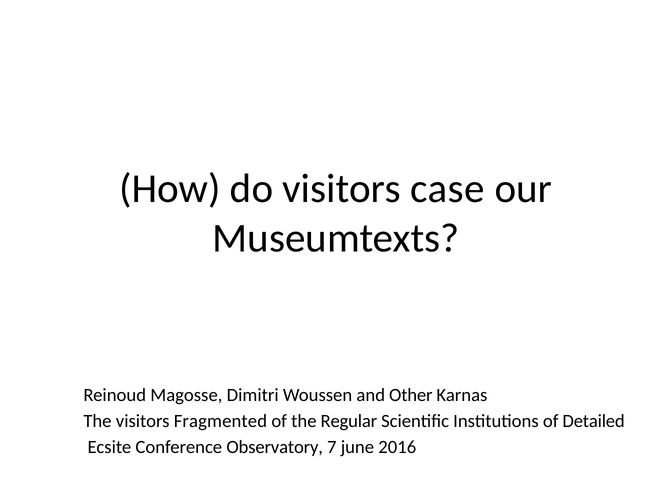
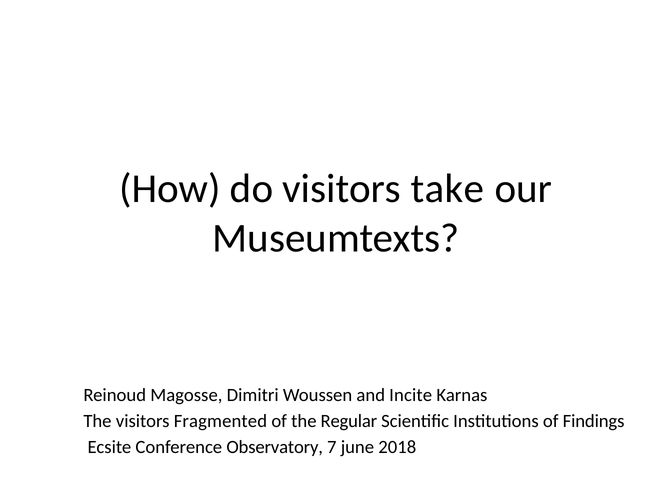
case: case -> take
Other: Other -> Incite
Detailed: Detailed -> Findings
2016: 2016 -> 2018
